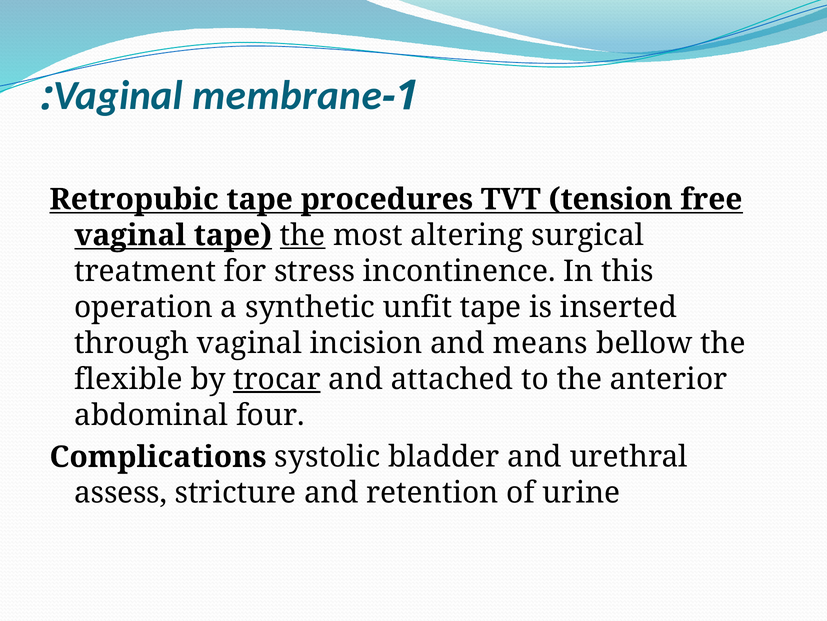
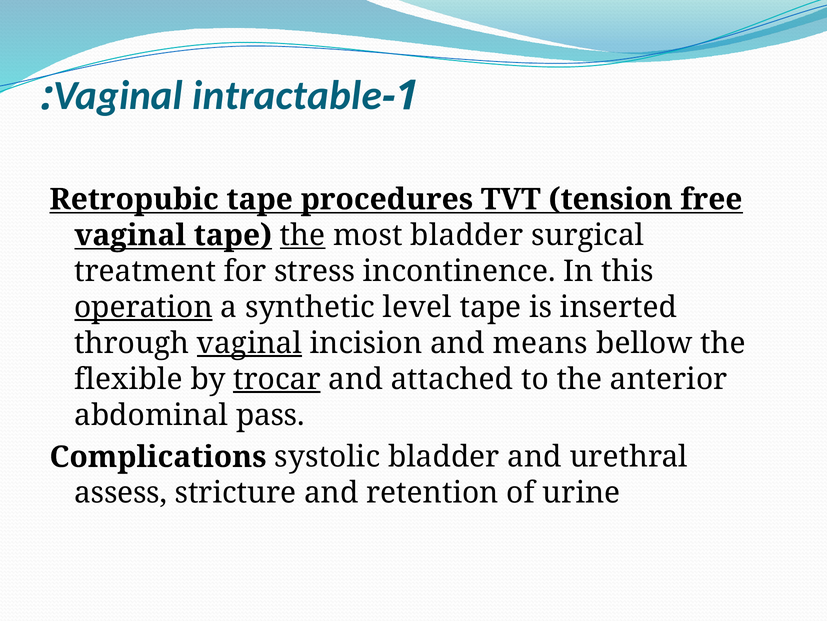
membrane: membrane -> intractable
most altering: altering -> bladder
operation underline: none -> present
unfit: unfit -> level
vaginal at (249, 343) underline: none -> present
four: four -> pass
